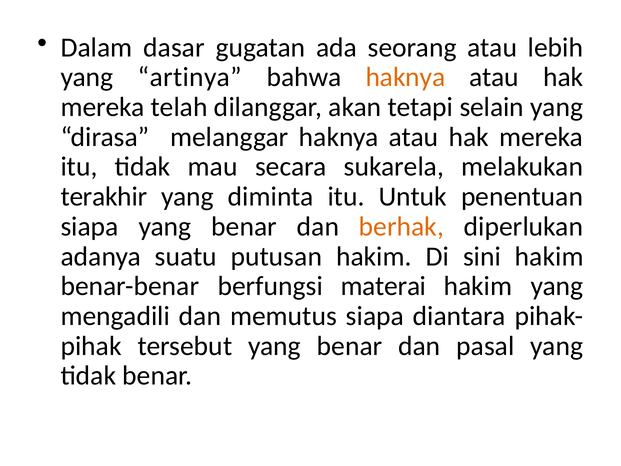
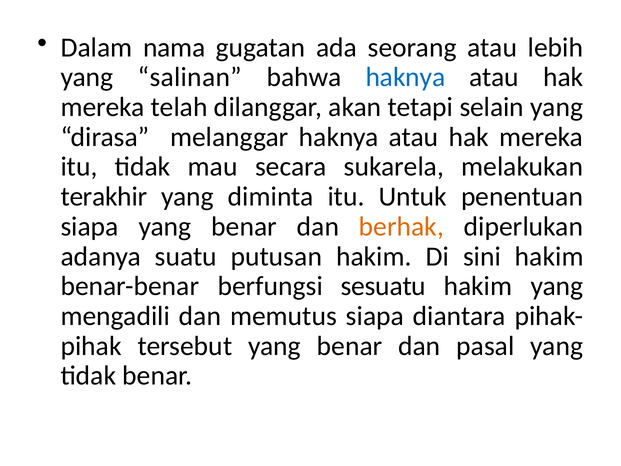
dasar: dasar -> nama
artinya: artinya -> salinan
haknya at (405, 77) colour: orange -> blue
materai: materai -> sesuatu
